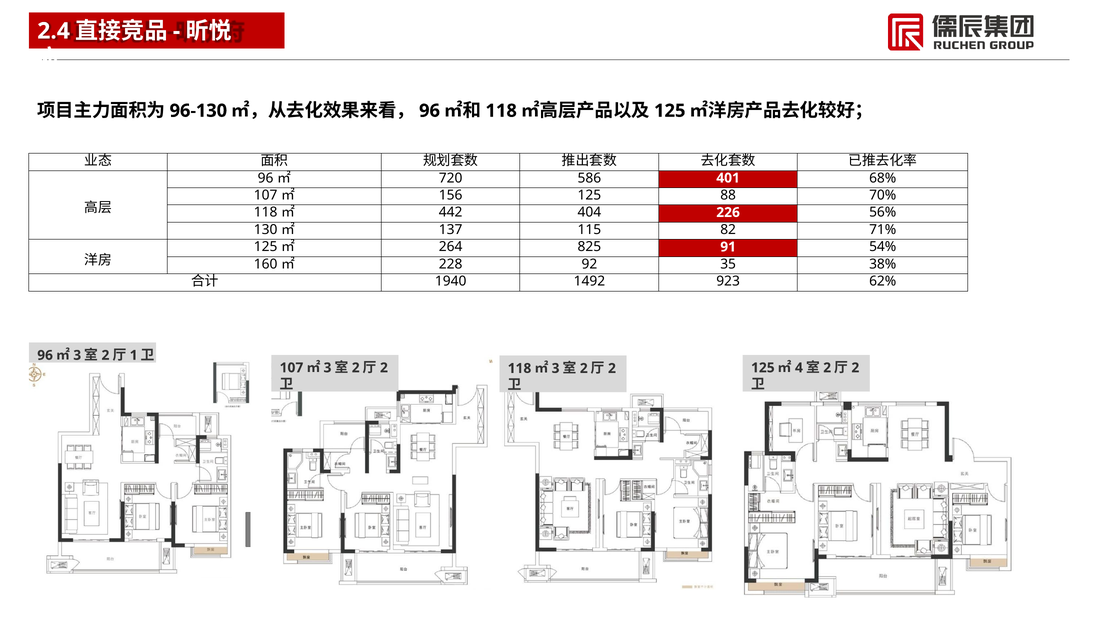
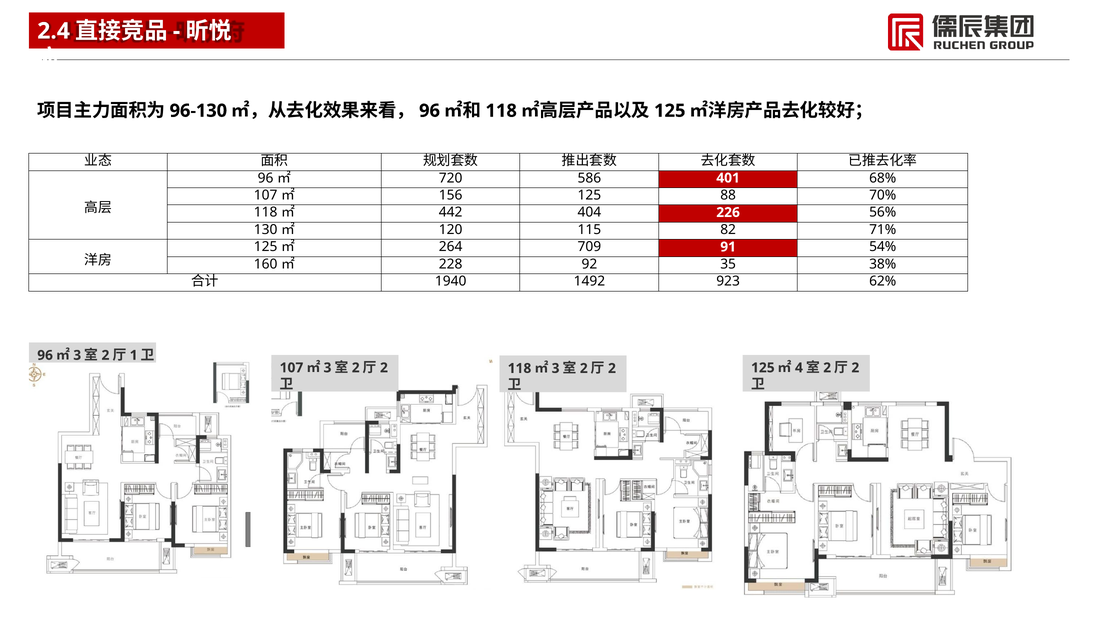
137: 137 -> 120
825: 825 -> 709
